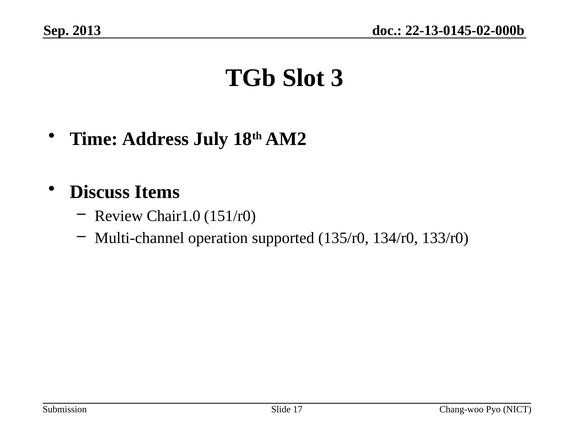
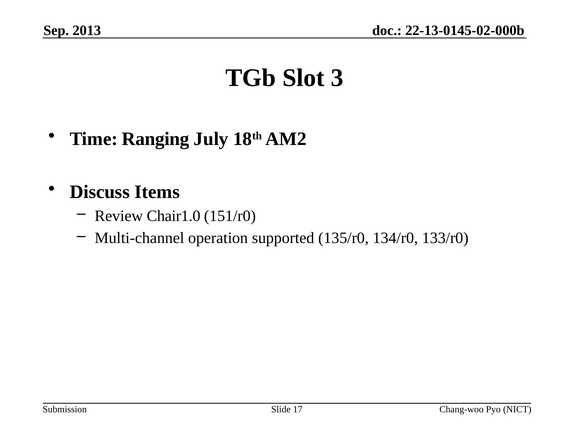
Address: Address -> Ranging
